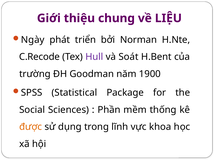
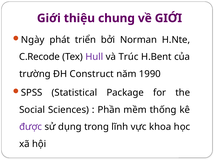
về LIỆU: LIỆU -> GIỚI
Soát: Soát -> Trúc
Goodman: Goodman -> Construct
1900: 1900 -> 1990
được colour: orange -> purple
